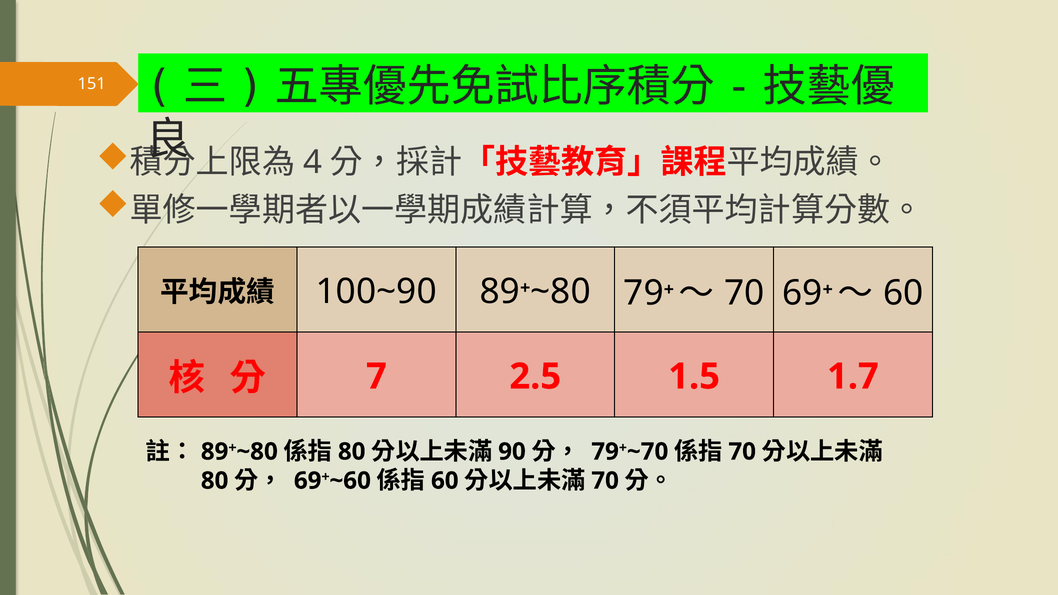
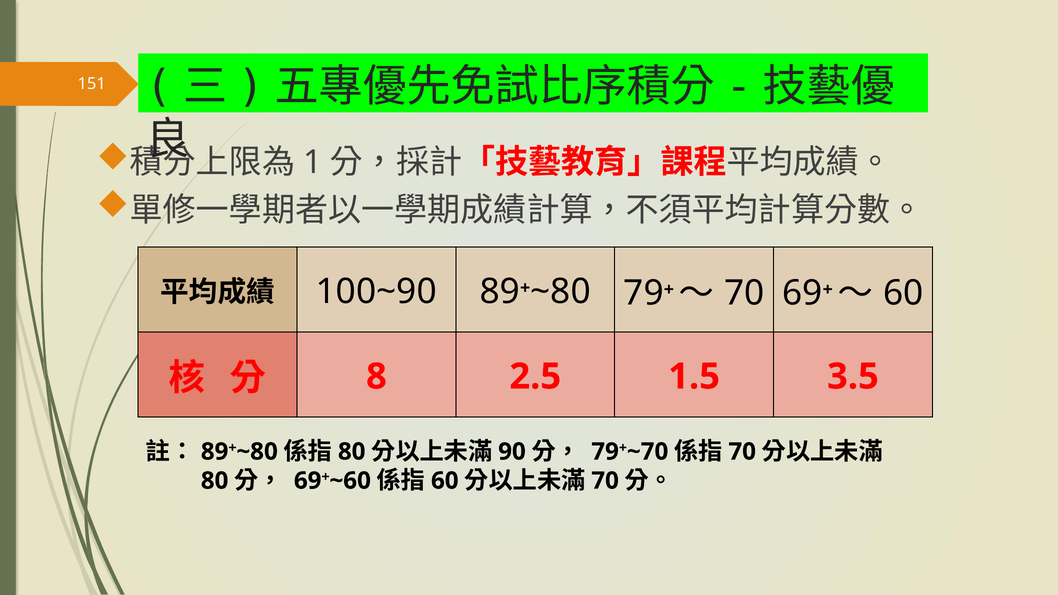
4: 4 -> 1
7: 7 -> 8
1.7: 1.7 -> 3.5
